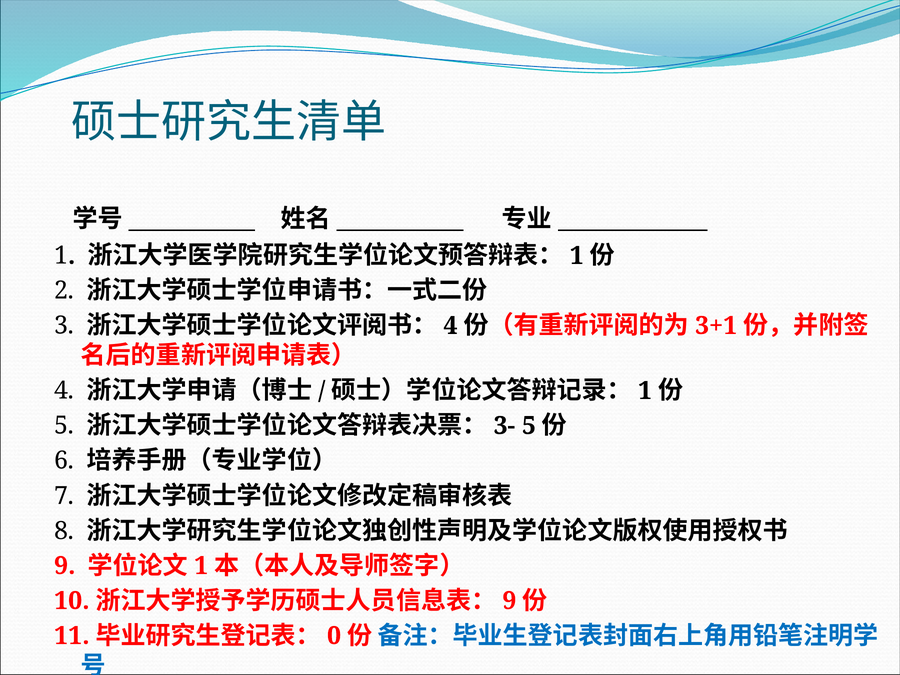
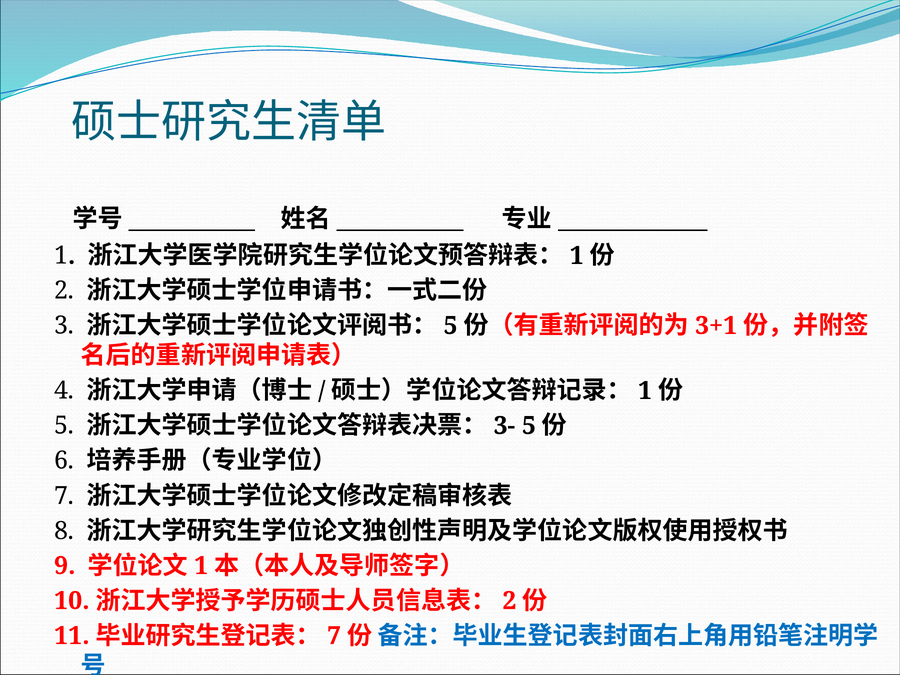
4 at (450, 326): 4 -> 5
9 at (509, 601): 9 -> 2
0 at (334, 636): 0 -> 7
